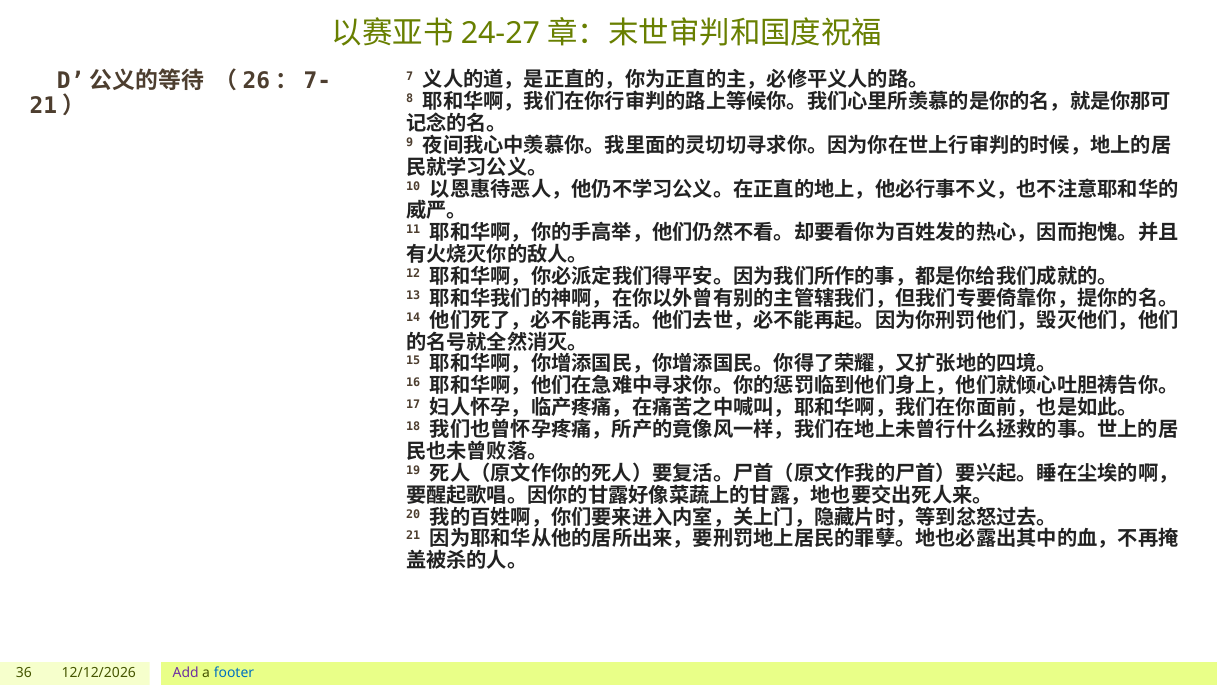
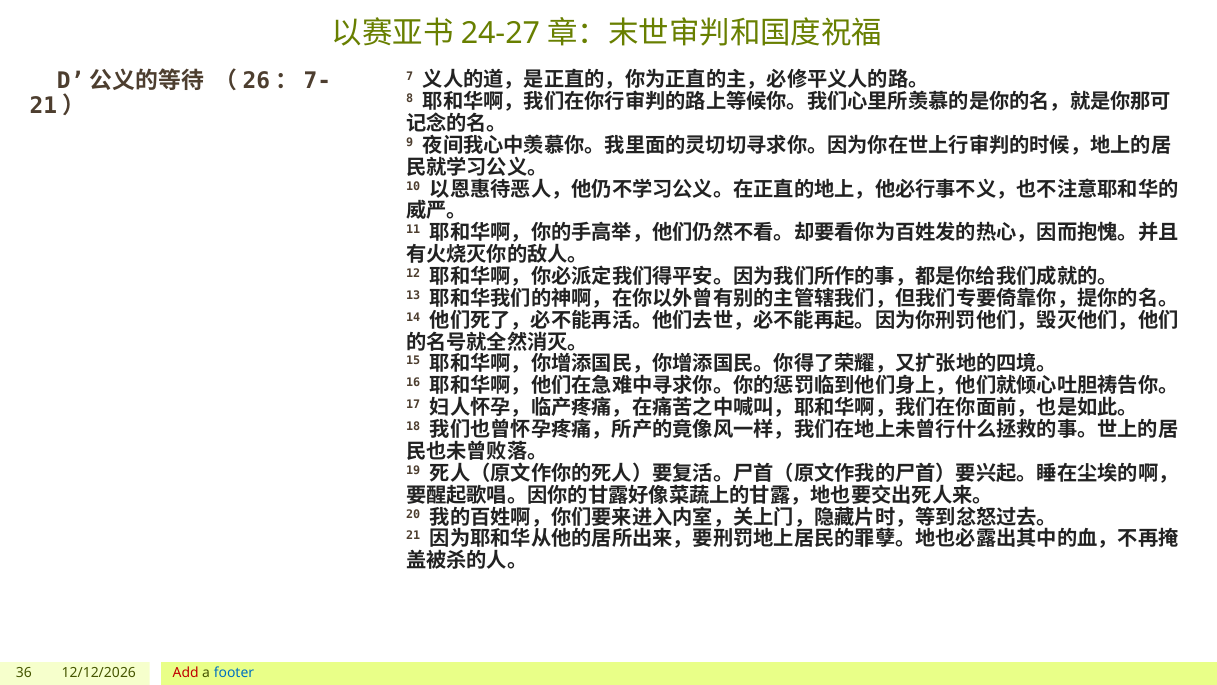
Add colour: purple -> red
